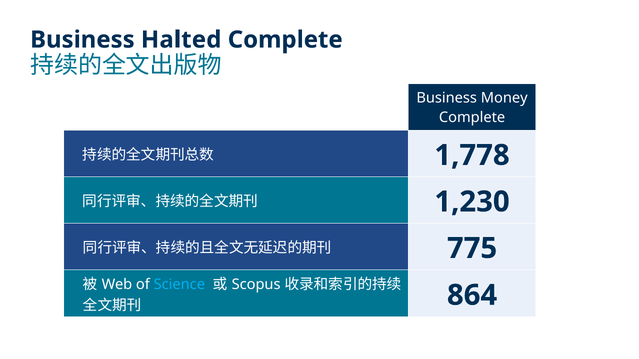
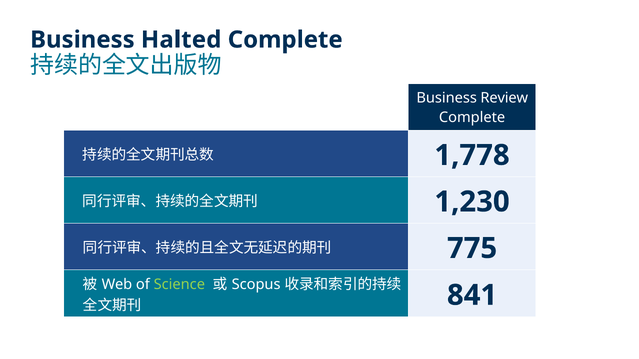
Money: Money -> Review
Science colour: light blue -> light green
864: 864 -> 841
